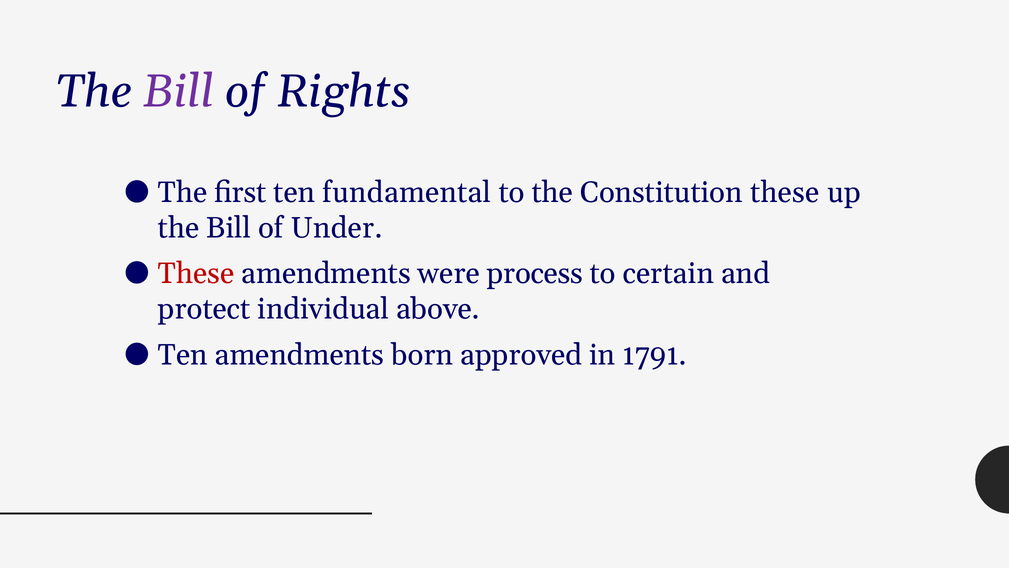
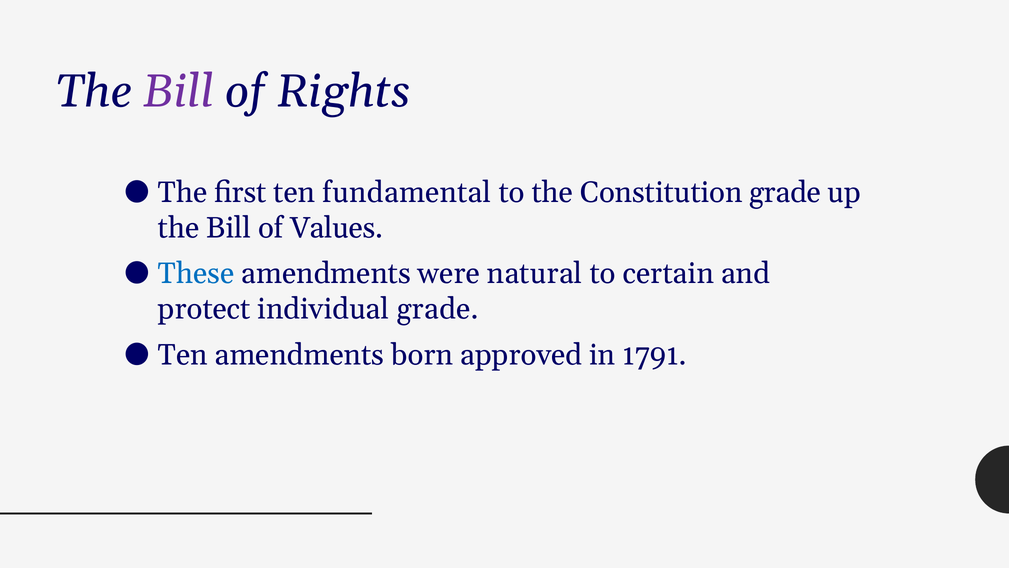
Constitution these: these -> grade
Under: Under -> Values
These at (196, 274) colour: red -> blue
process: process -> natural
individual above: above -> grade
